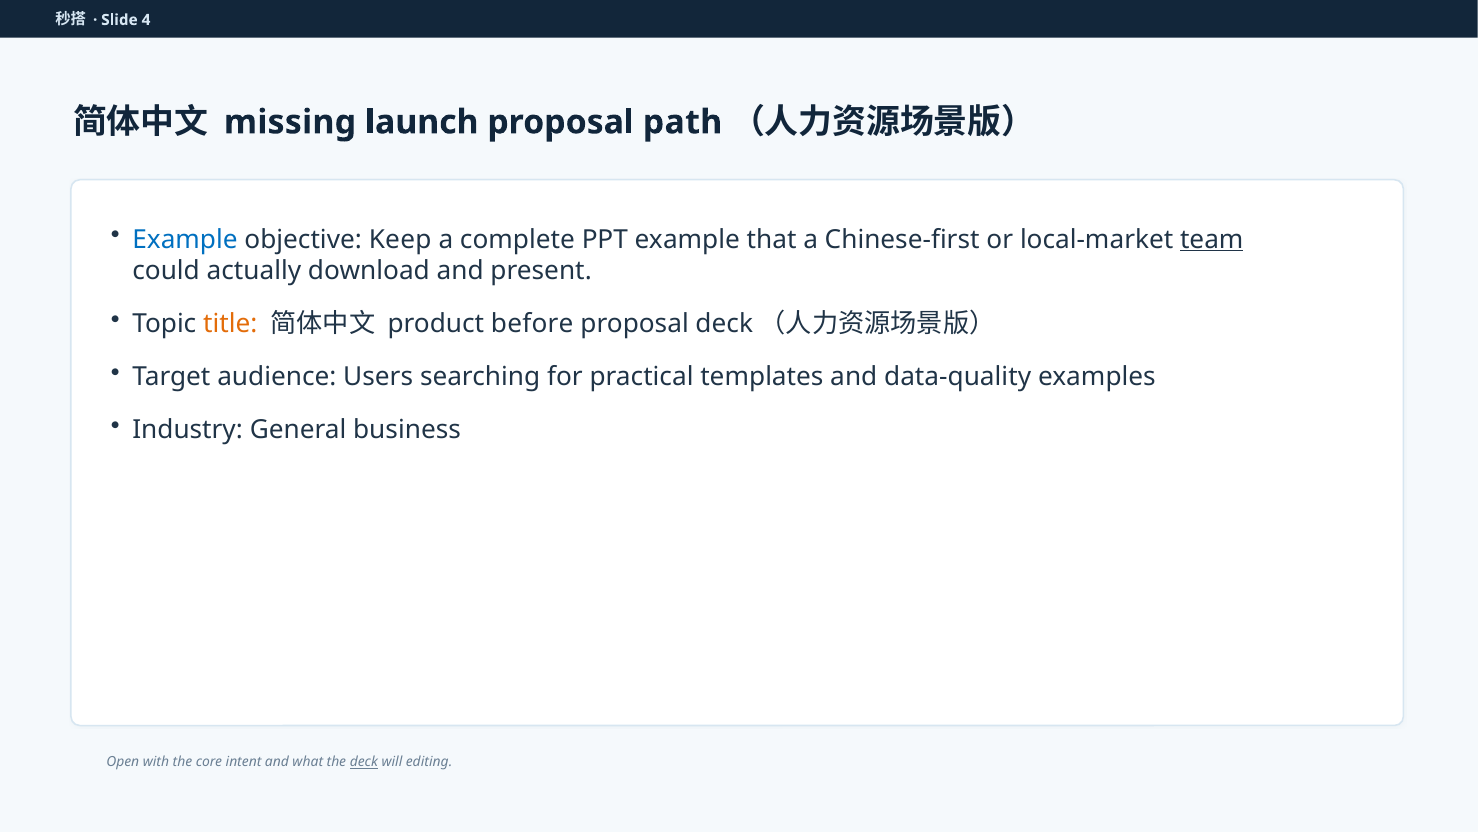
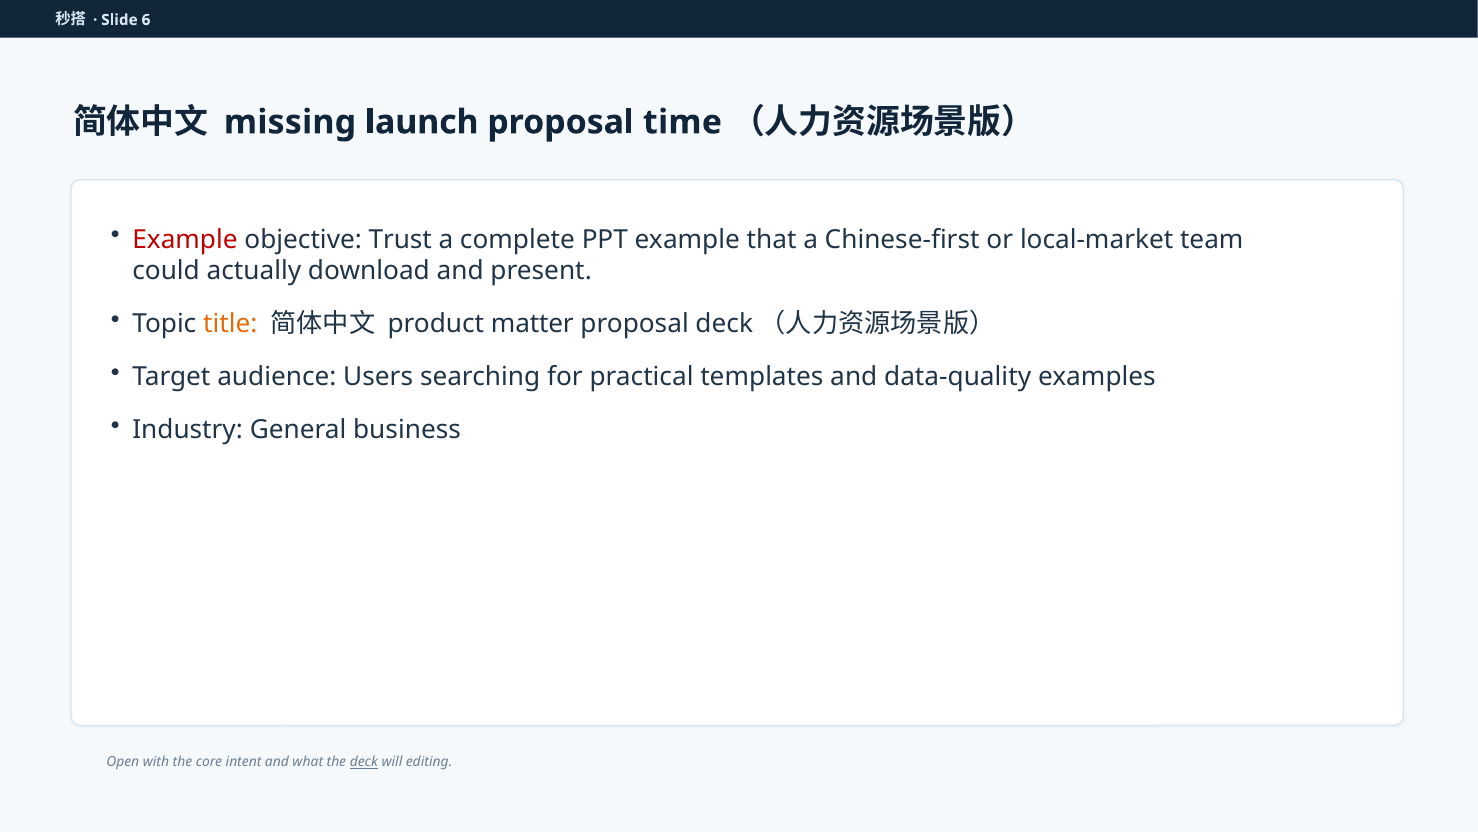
4: 4 -> 6
path: path -> time
Example at (185, 239) colour: blue -> red
Keep: Keep -> Trust
team underline: present -> none
before: before -> matter
